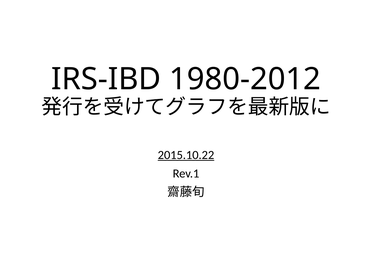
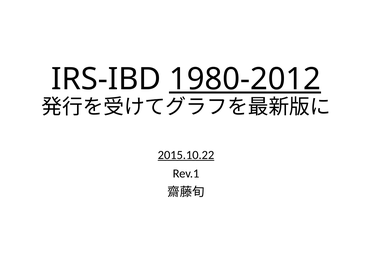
1980-2012 underline: none -> present
